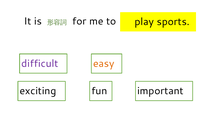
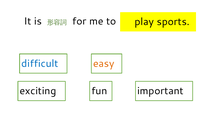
difficult colour: purple -> blue
